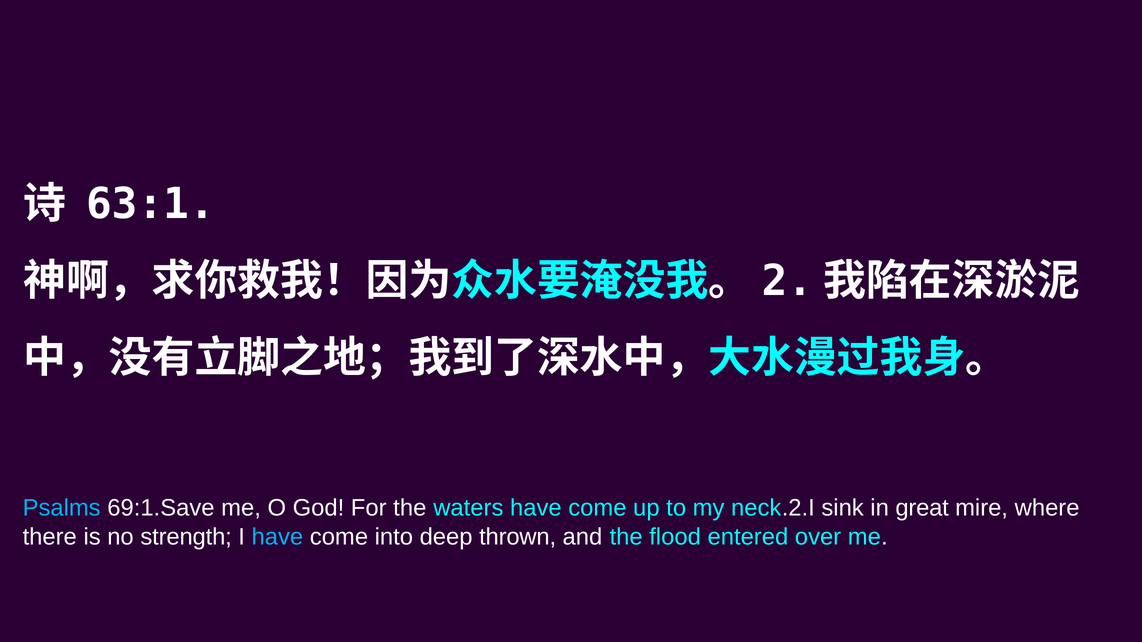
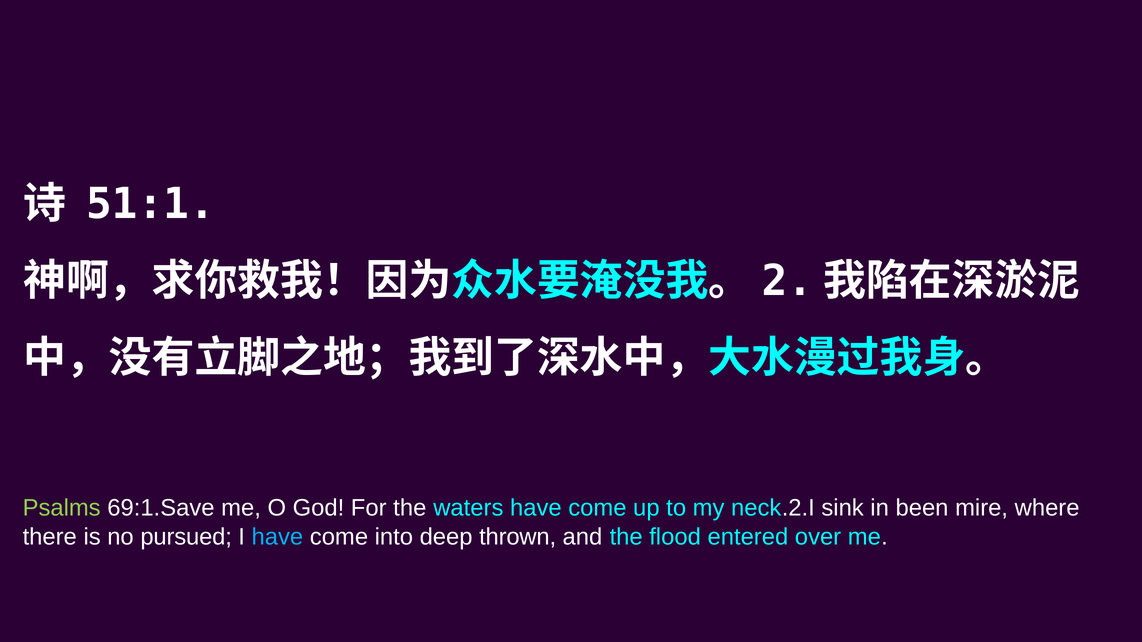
63:1: 63:1 -> 51:1
Psalms colour: light blue -> light green
great: great -> been
strength: strength -> pursued
